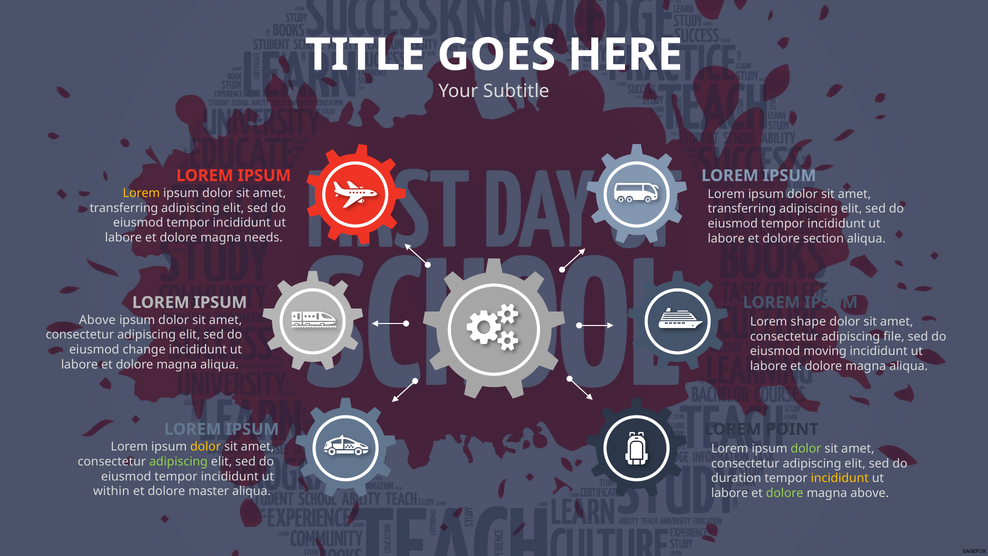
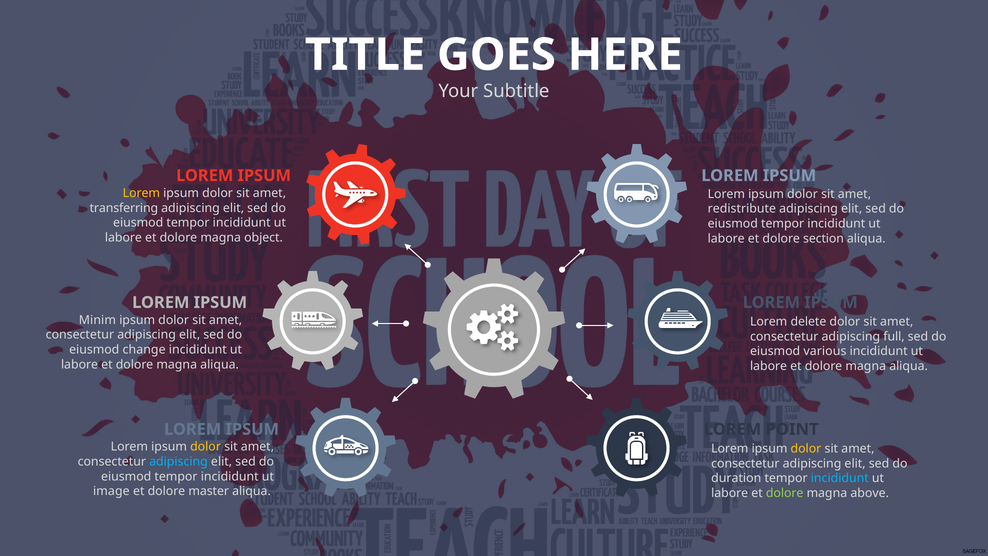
transferring at (742, 209): transferring -> redistribute
needs: needs -> object
Above at (97, 320): Above -> Minim
shape: shape -> delete
file: file -> full
moving: moving -> various
dolor at (806, 448) colour: light green -> yellow
adipiscing at (179, 461) colour: light green -> light blue
incididunt at (840, 478) colour: yellow -> light blue
within: within -> image
